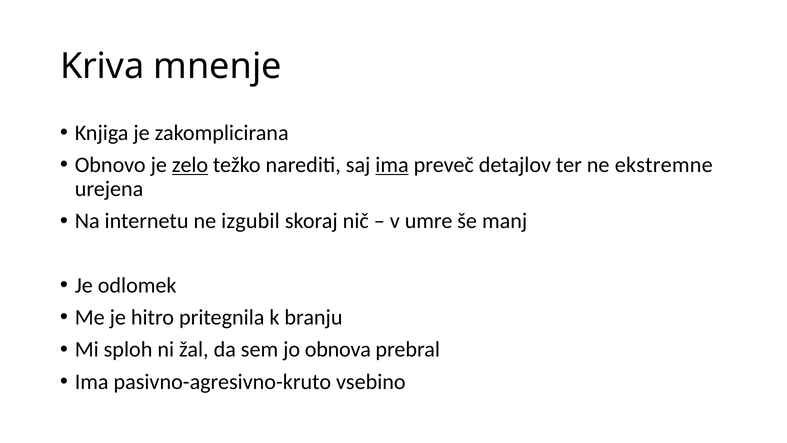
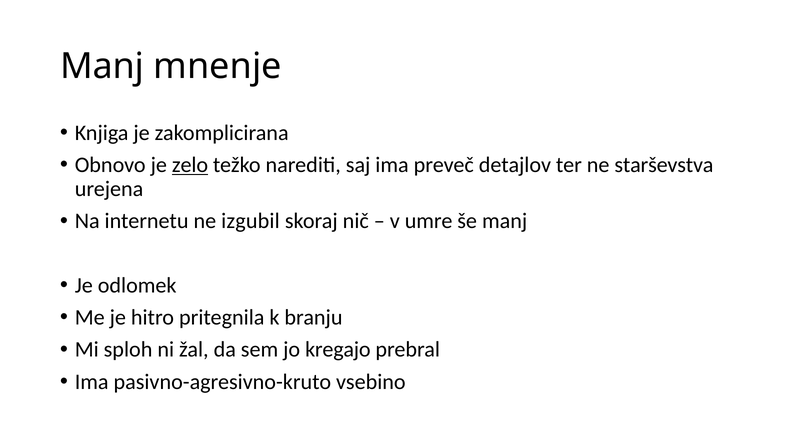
Kriva at (102, 66): Kriva -> Manj
ima at (392, 165) underline: present -> none
ekstremne: ekstremne -> starševstva
obnova: obnova -> kregajo
